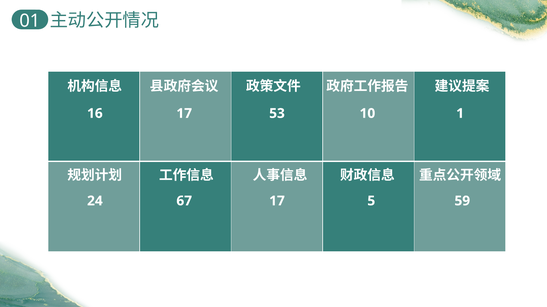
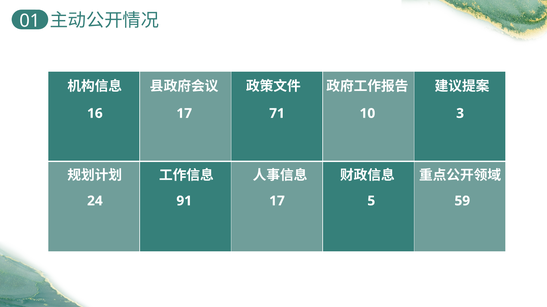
53: 53 -> 71
1: 1 -> 3
67: 67 -> 91
